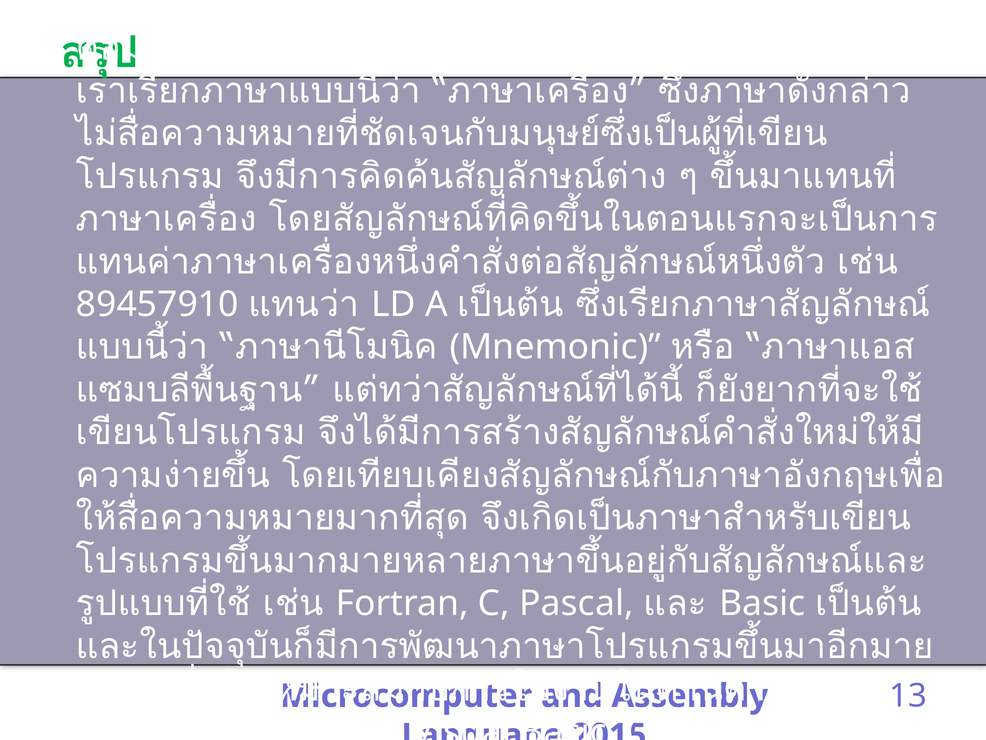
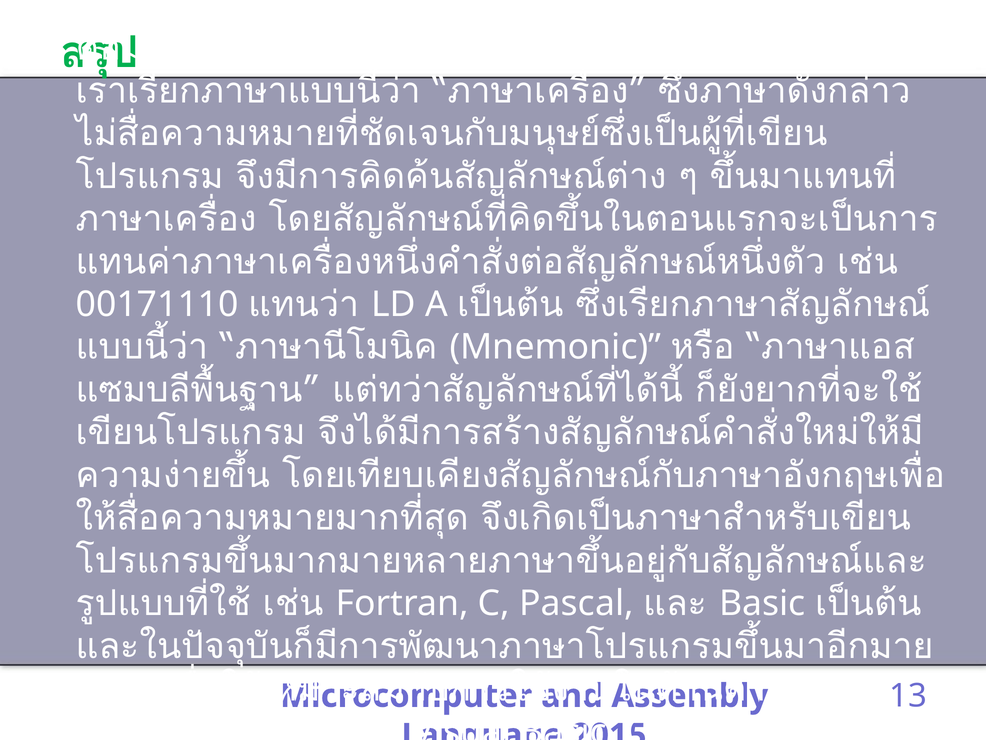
89457910: 89457910 -> 00171110
